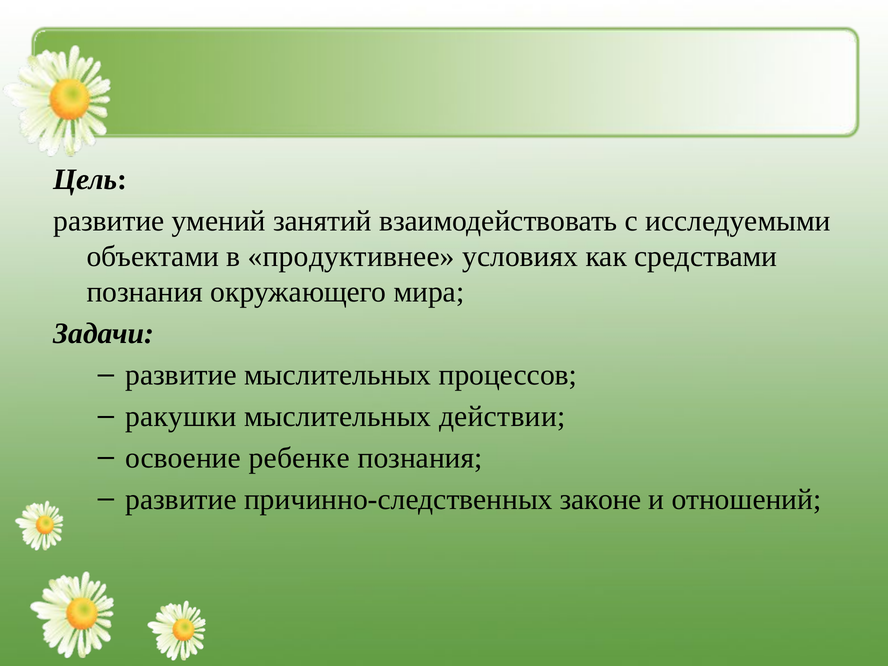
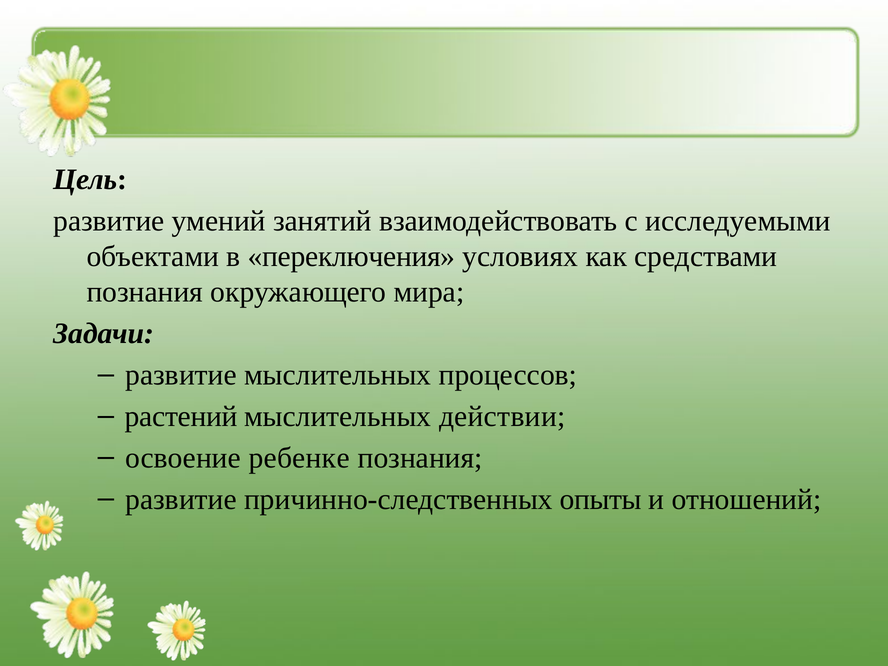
продуктивнее: продуктивнее -> переключения
ракушки: ракушки -> растений
законе: законе -> опыты
